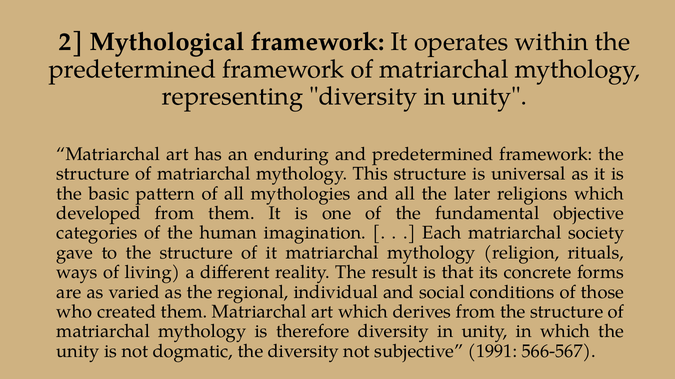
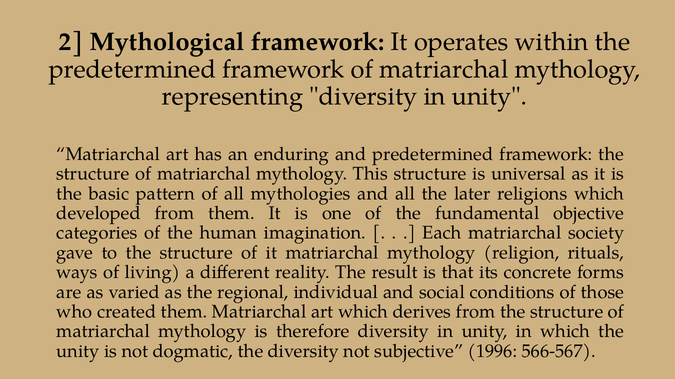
1991: 1991 -> 1996
